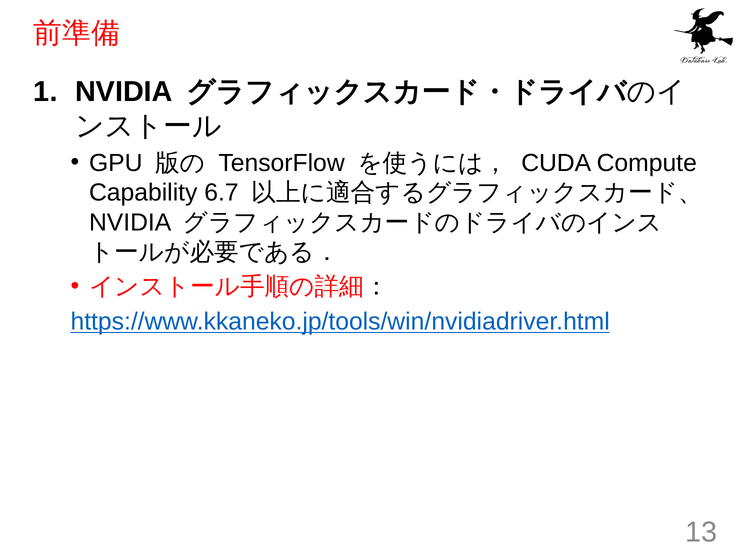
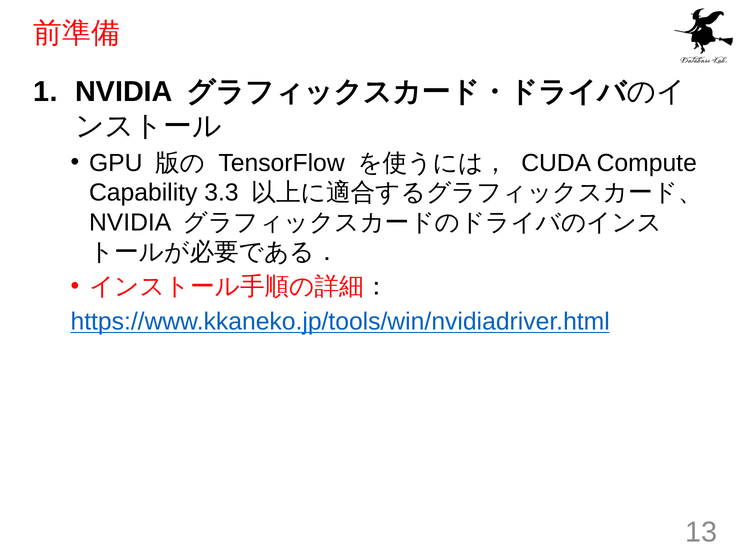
6.7: 6.7 -> 3.3
